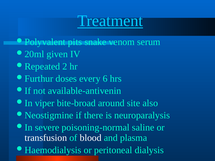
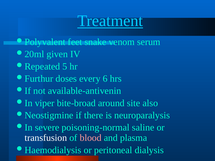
pits: pits -> feet
2: 2 -> 5
blood colour: white -> pink
